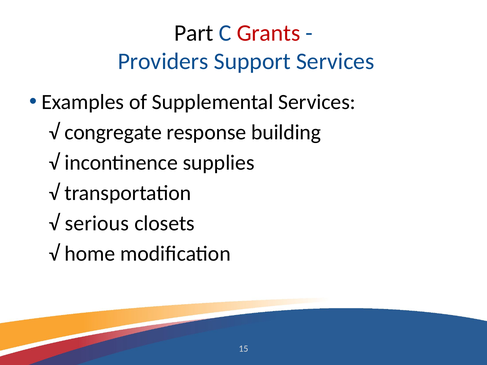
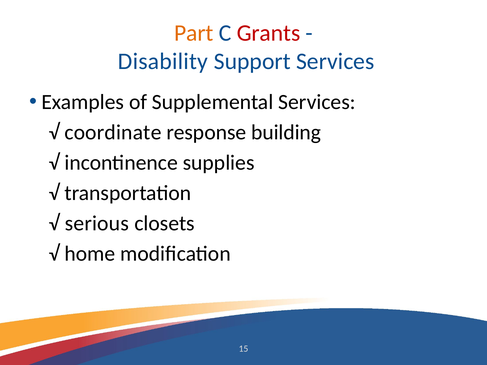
Part colour: black -> orange
Providers: Providers -> Disability
congregate: congregate -> coordinate
